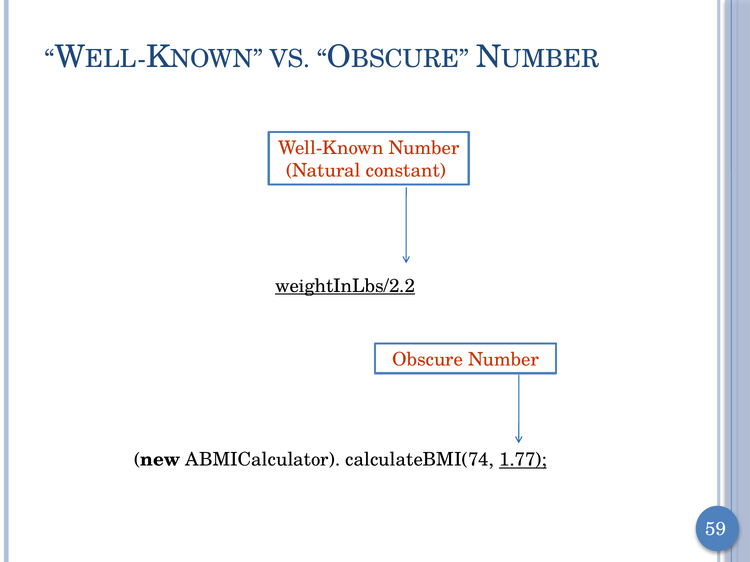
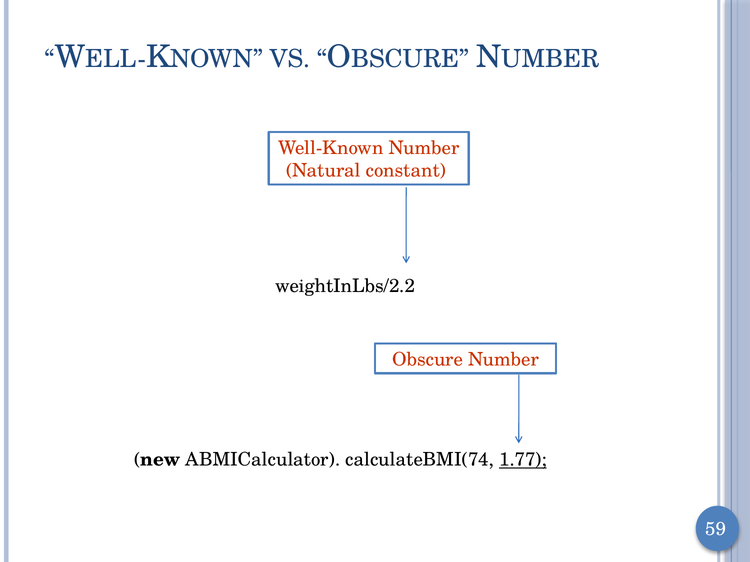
weightInLbs/2.2 underline: present -> none
